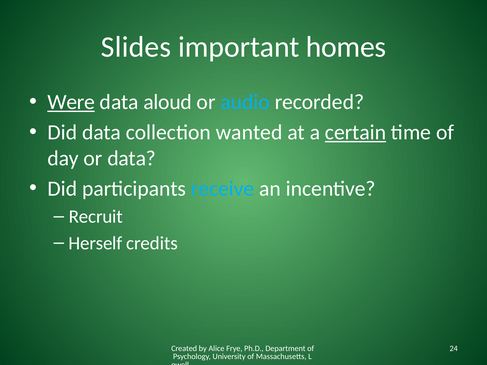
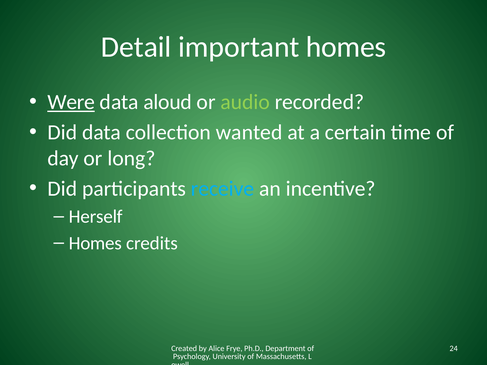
Slides: Slides -> Detail
audio colour: light blue -> light green
certain underline: present -> none
or data: data -> long
Recruit: Recruit -> Herself
Herself at (95, 243): Herself -> Homes
